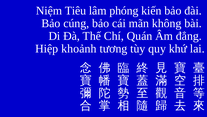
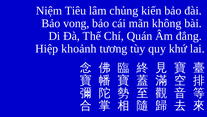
phóng: phóng -> chủng
cúng: cúng -> vong
